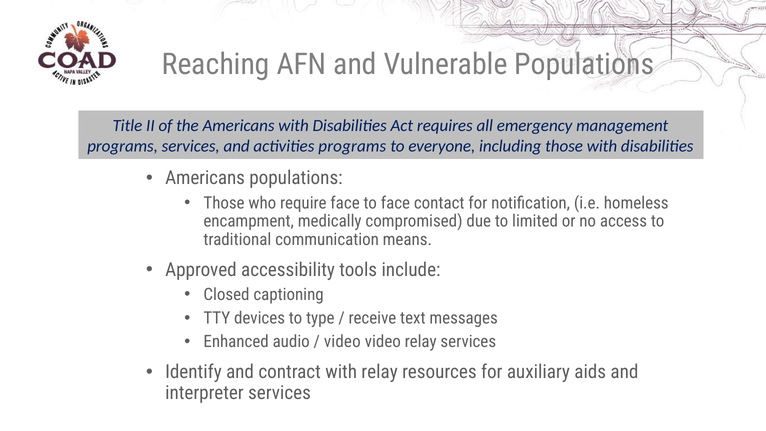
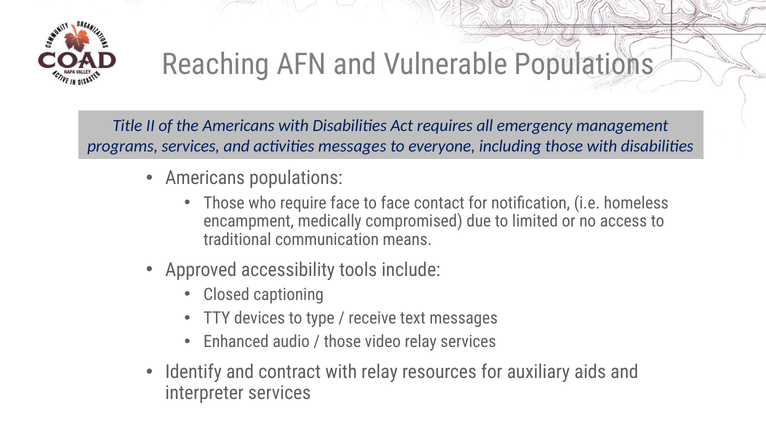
activities programs: programs -> messages
video at (342, 342): video -> those
